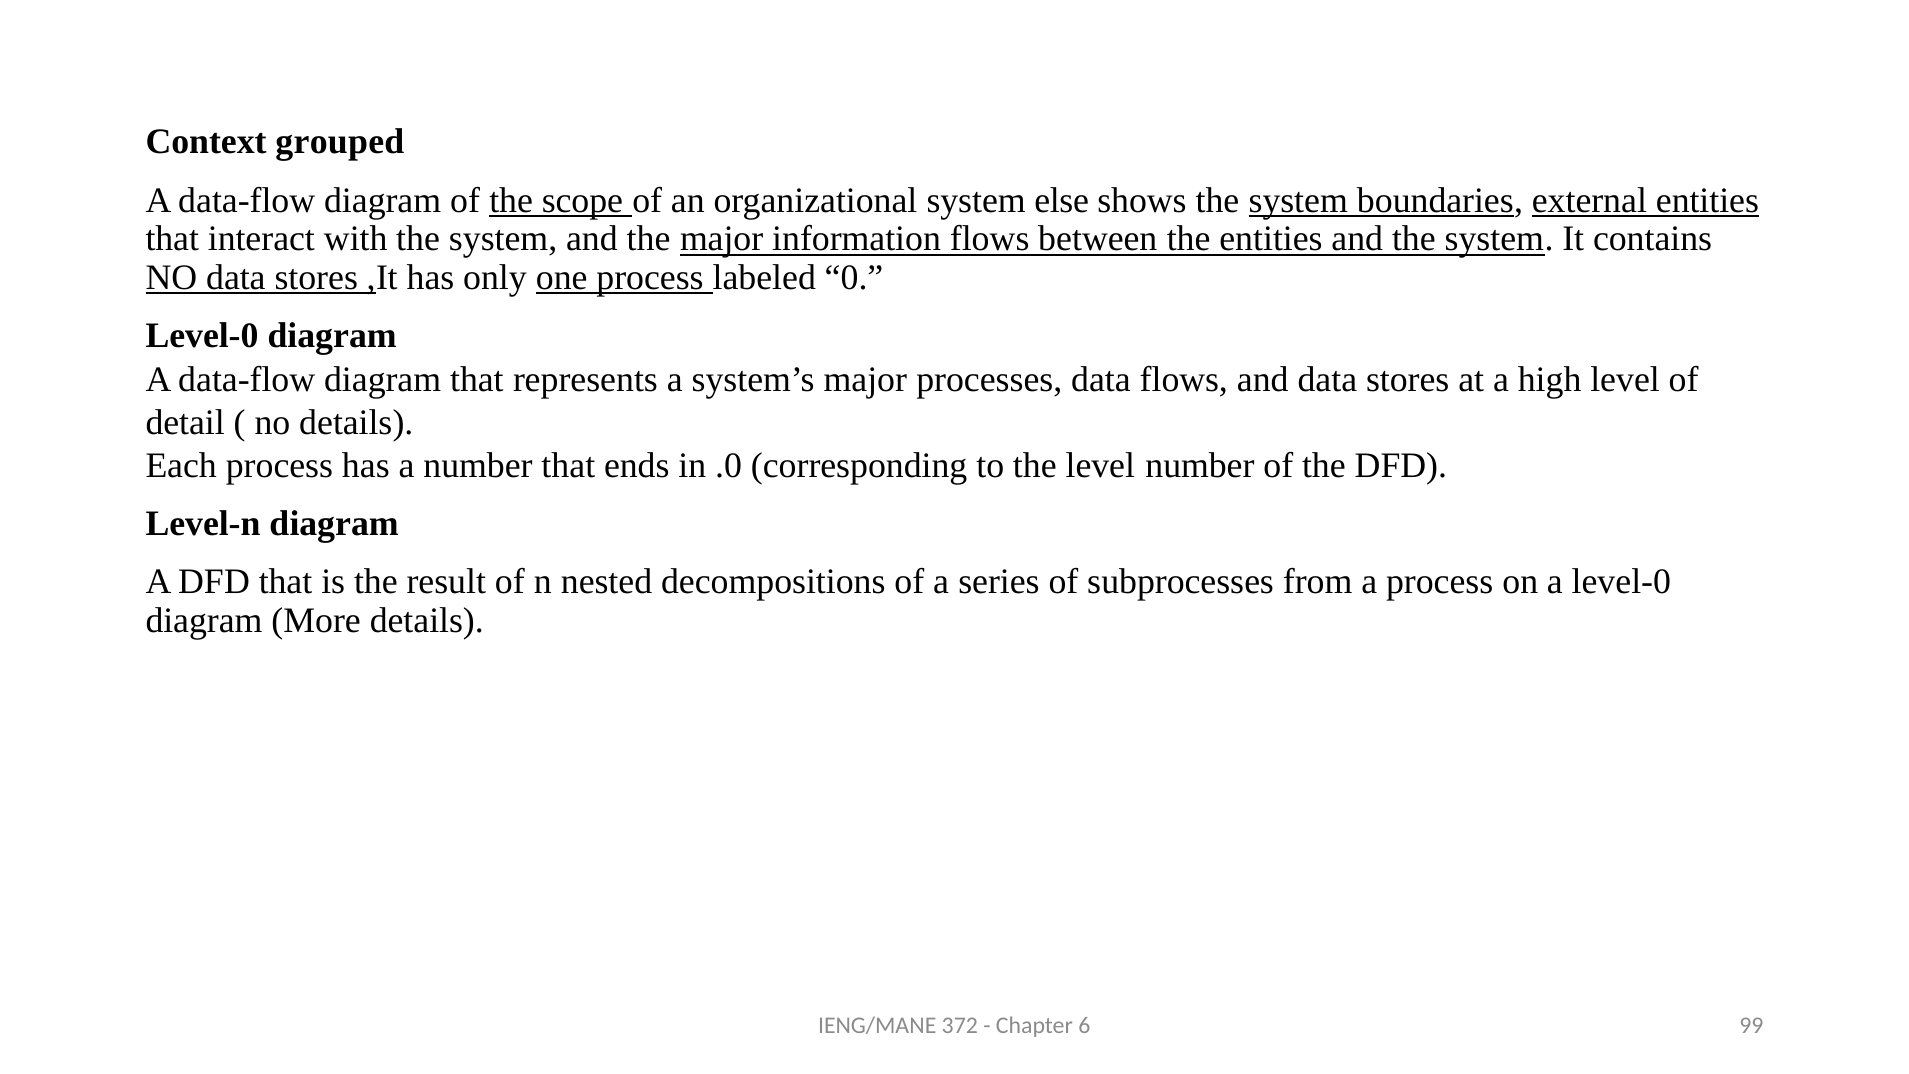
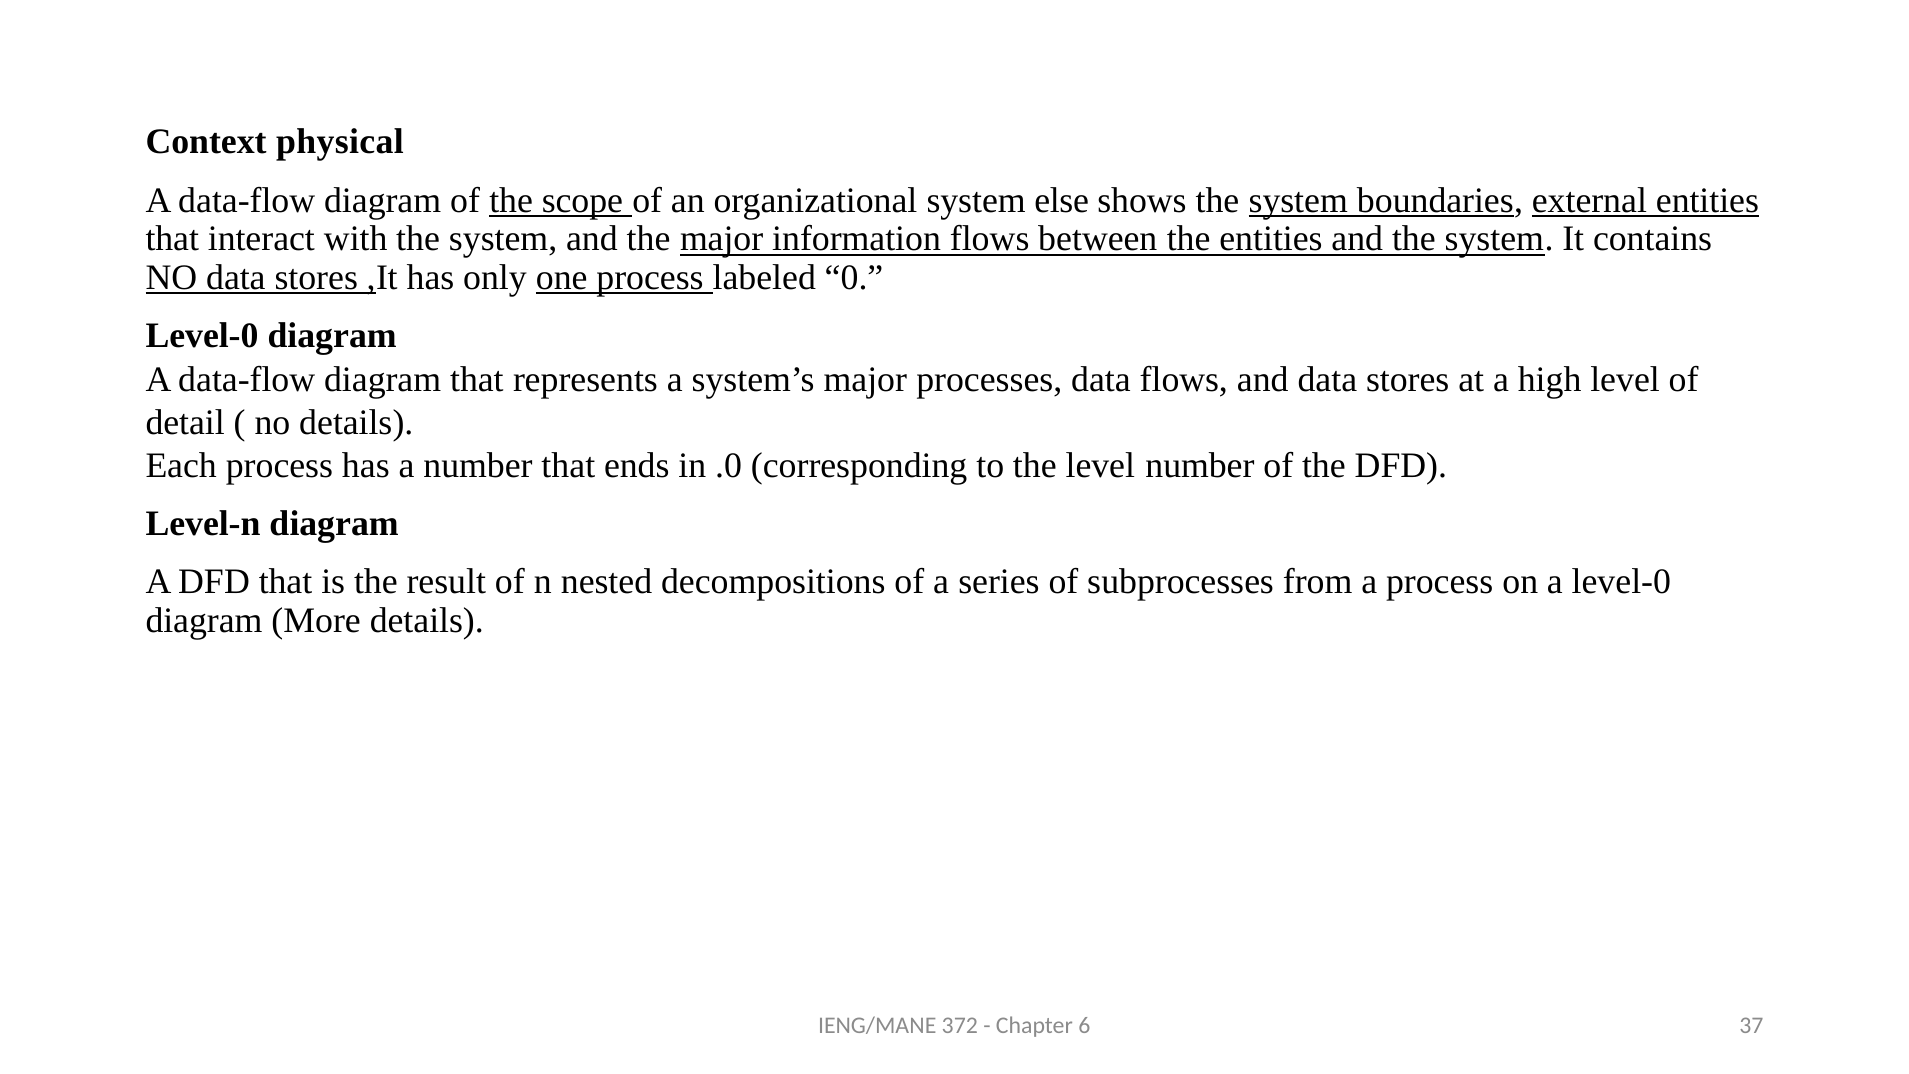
grouped: grouped -> physical
99: 99 -> 37
